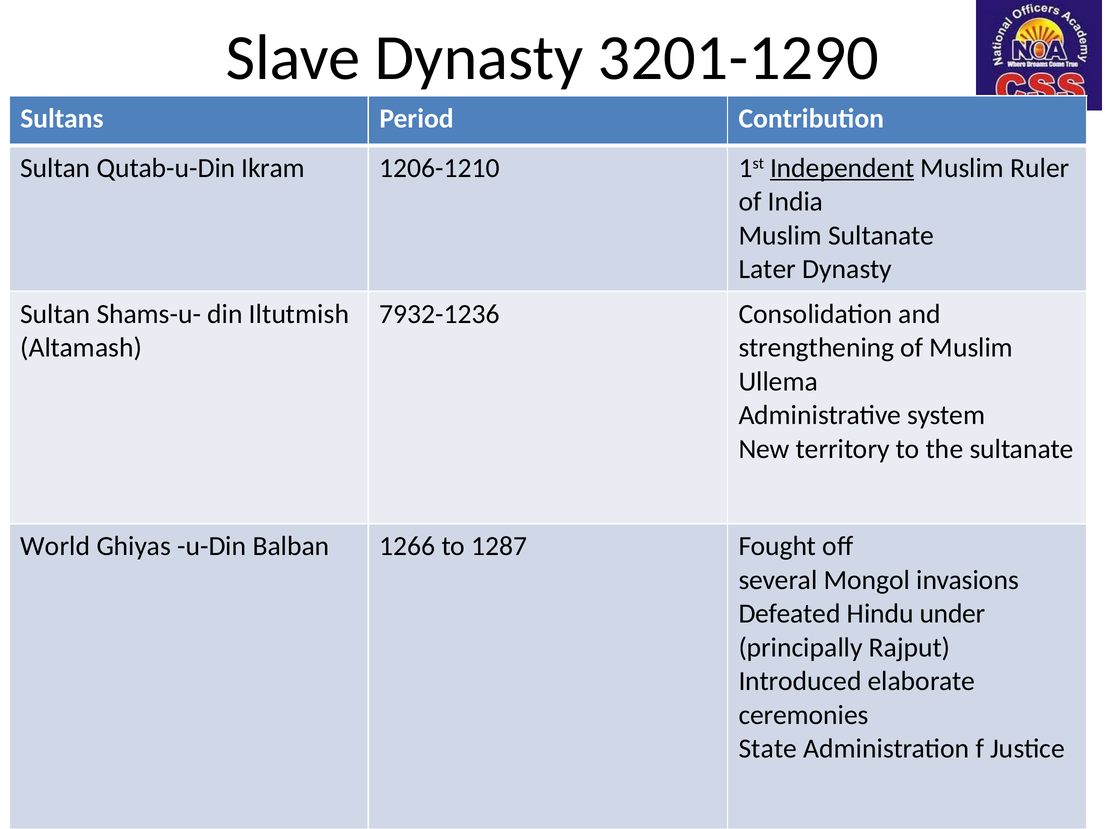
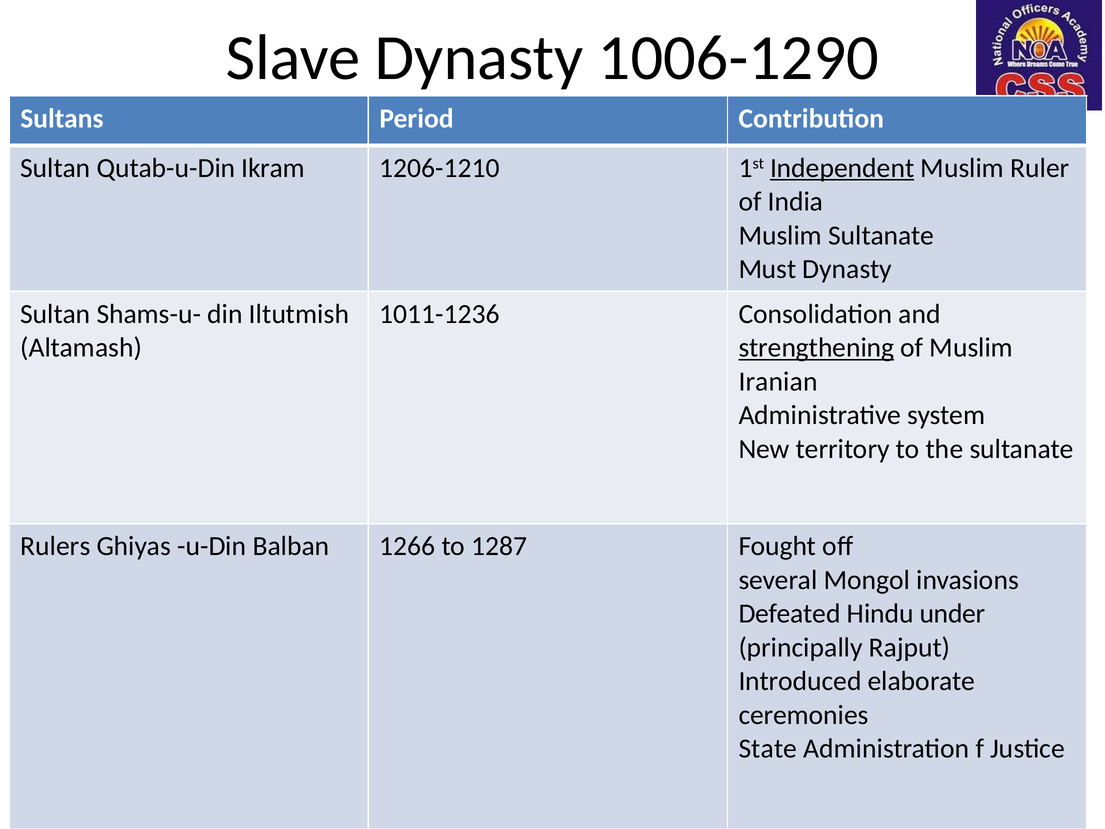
3201-1290: 3201-1290 -> 1006-1290
Later: Later -> Must
7932-1236: 7932-1236 -> 1011-1236
strengthening underline: none -> present
Ullema: Ullema -> Iranian
World: World -> Rulers
